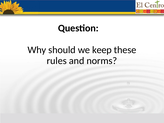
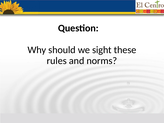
keep: keep -> sight
